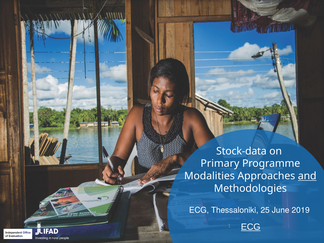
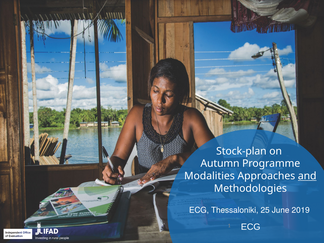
Stock-data: Stock-data -> Stock-plan
Primary: Primary -> Autumn
ECG at (251, 227) underline: present -> none
